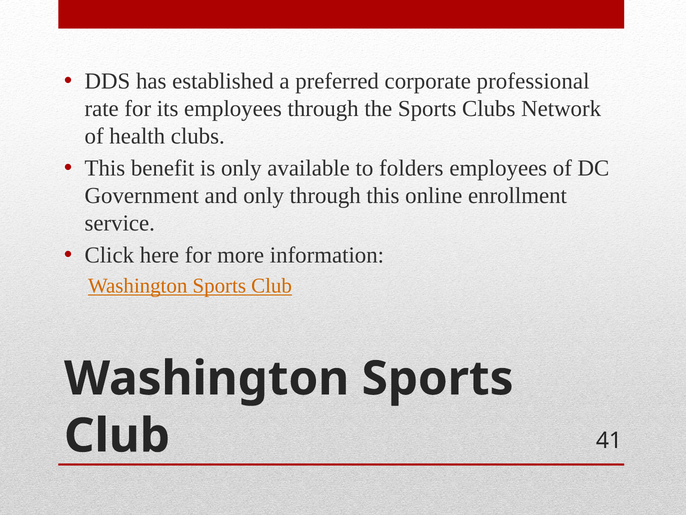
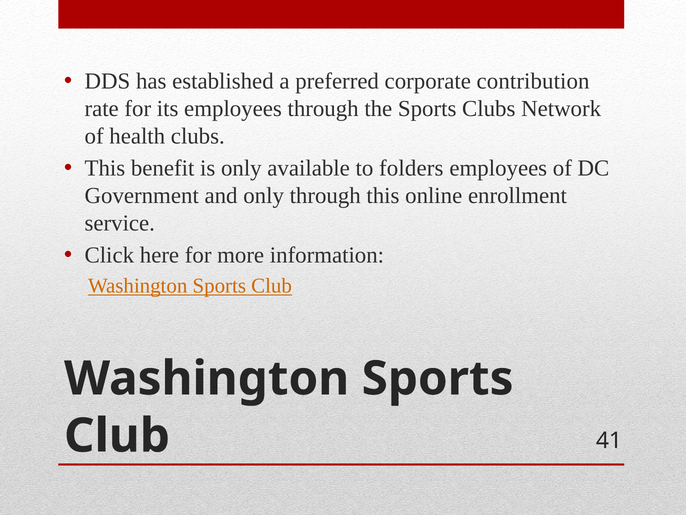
professional: professional -> contribution
